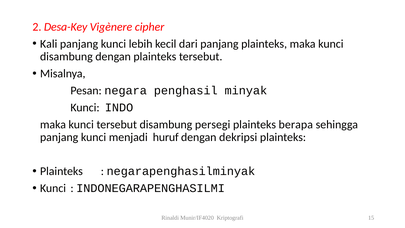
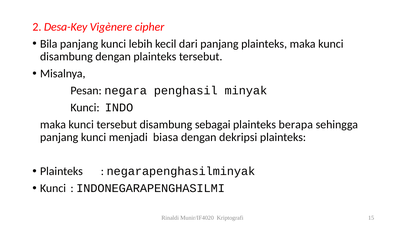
Kali: Kali -> Bila
persegi: persegi -> sebagai
huruf: huruf -> biasa
